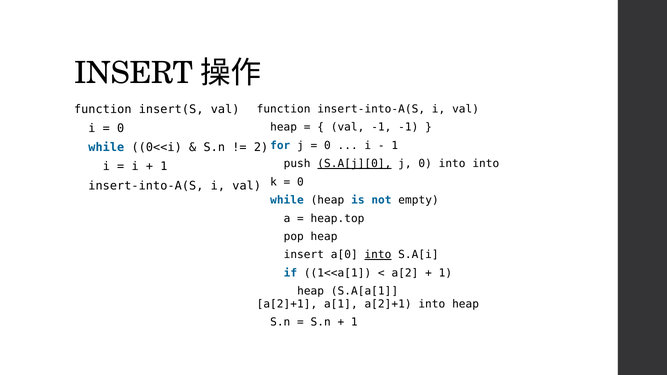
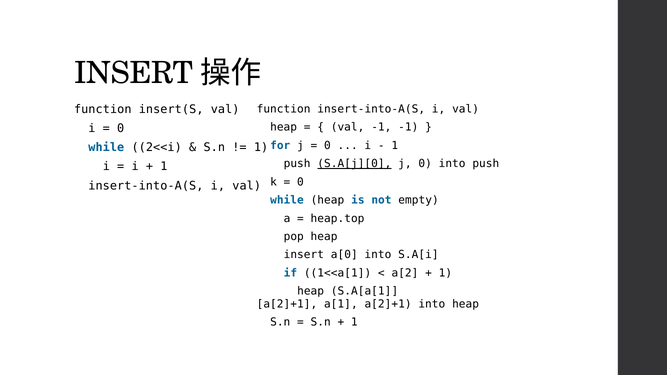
0<<i: 0<<i -> 2<<i
2 at (261, 148): 2 -> 1
into into: into -> push
into at (378, 255) underline: present -> none
